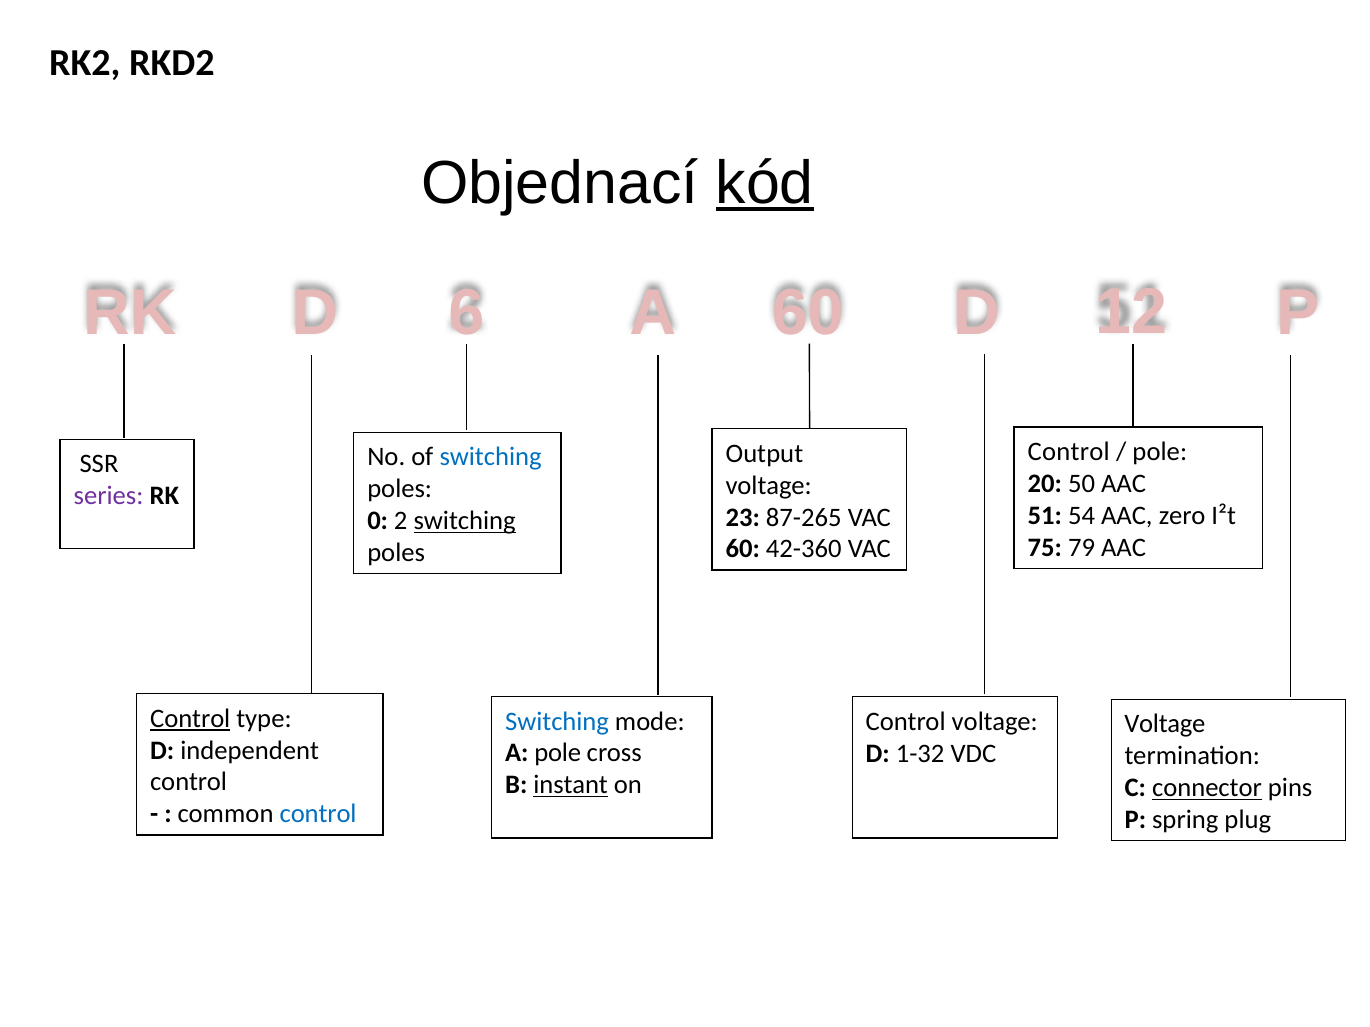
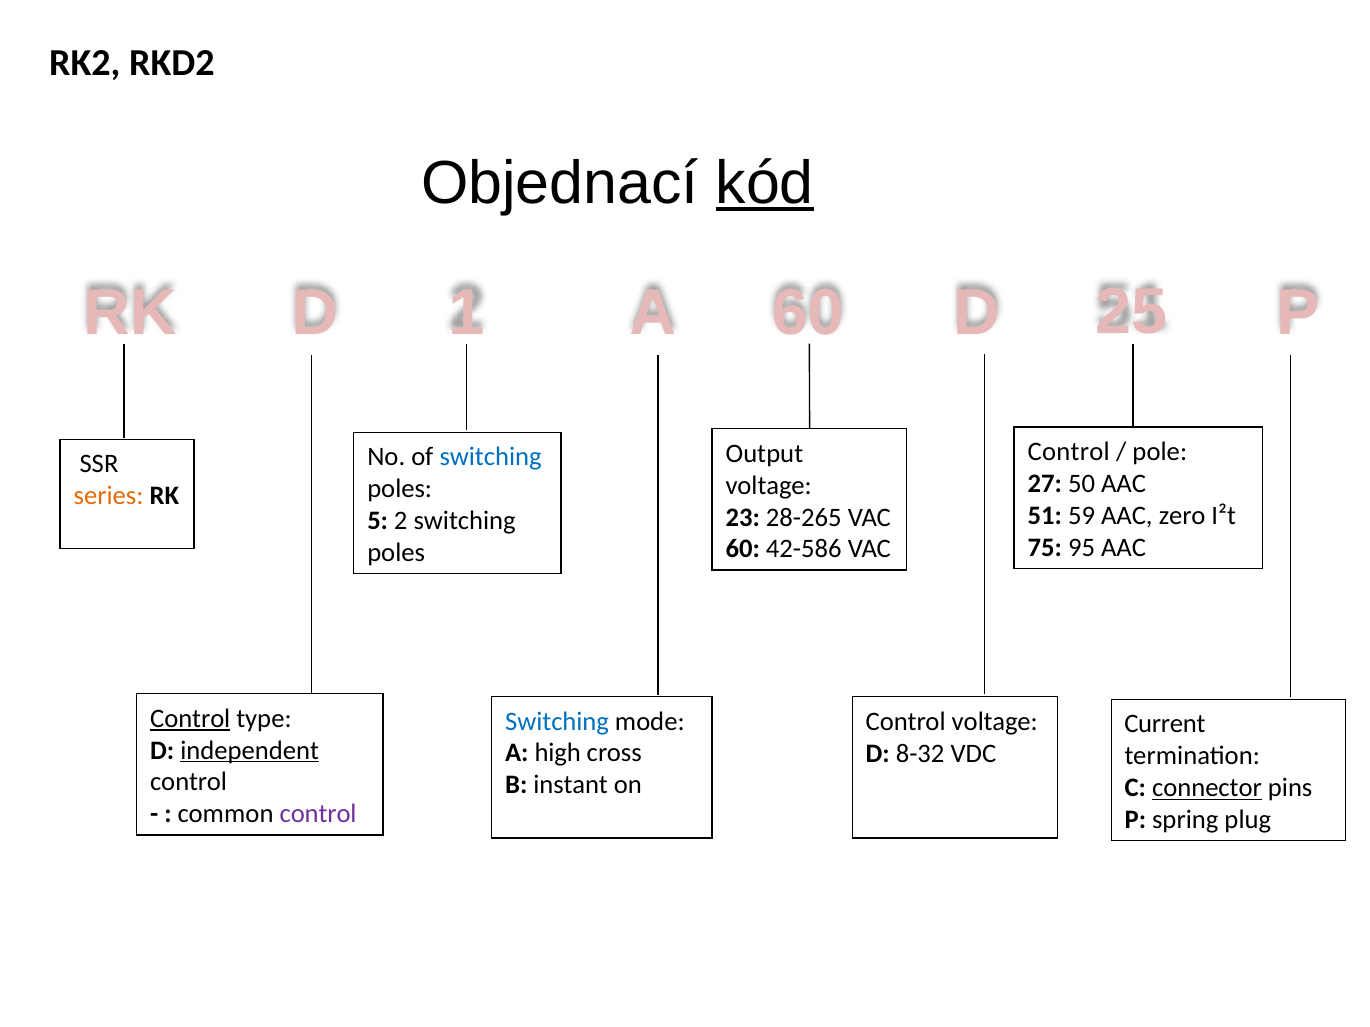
6: 6 -> 1
12: 12 -> 25
20: 20 -> 27
series colour: purple -> orange
54: 54 -> 59
87-265: 87-265 -> 28-265
0: 0 -> 5
switching at (465, 521) underline: present -> none
79: 79 -> 95
42-360: 42-360 -> 42-586
Voltage at (1165, 724): Voltage -> Current
independent underline: none -> present
A pole: pole -> high
1-32: 1-32 -> 8-32
instant underline: present -> none
control at (318, 815) colour: blue -> purple
